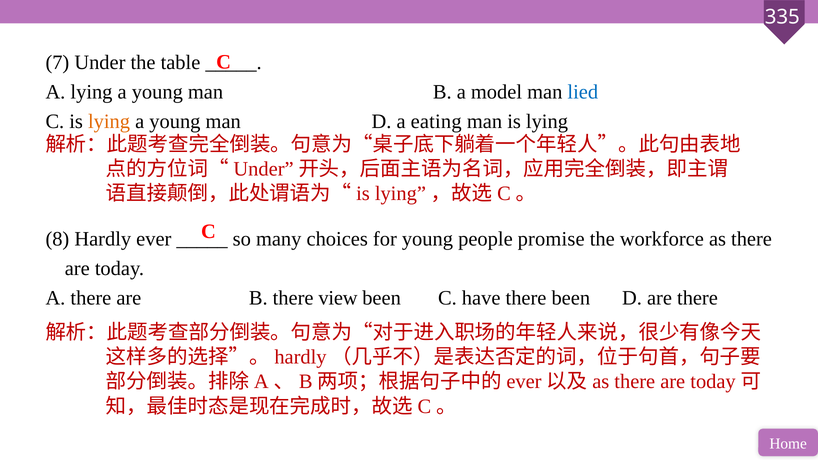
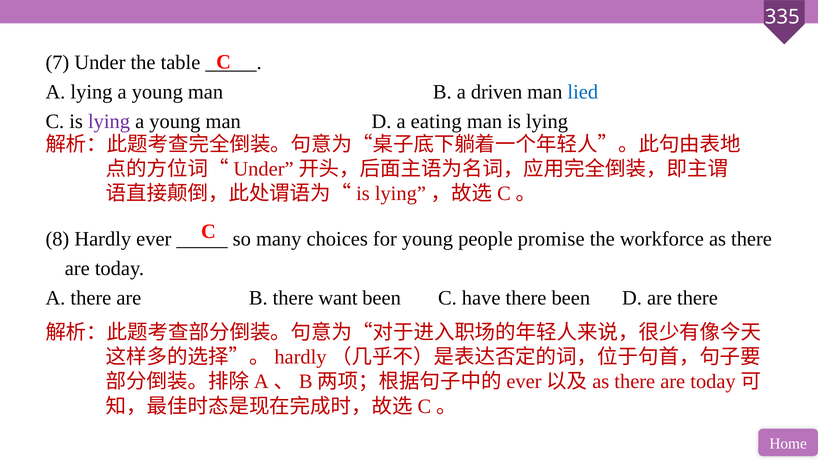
model: model -> driven
lying at (109, 121) colour: orange -> purple
view: view -> want
